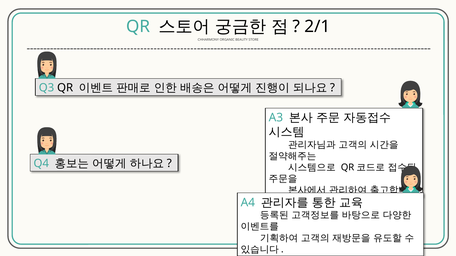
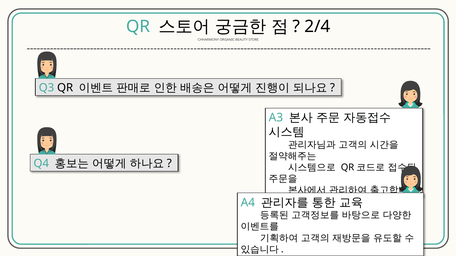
2/1: 2/1 -> 2/4
